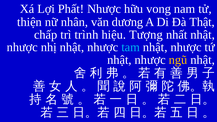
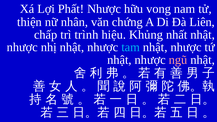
dương: dương -> chứng
Thật: Thật -> Liên
Tượng: Tượng -> Khủng
ngũ colour: yellow -> pink
